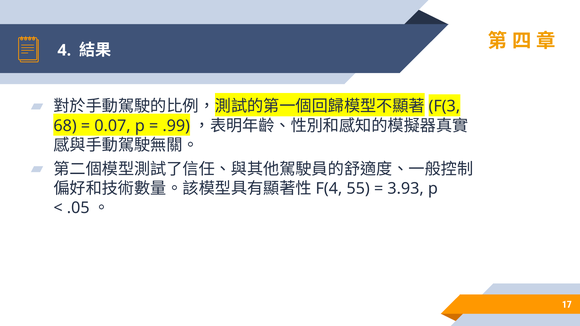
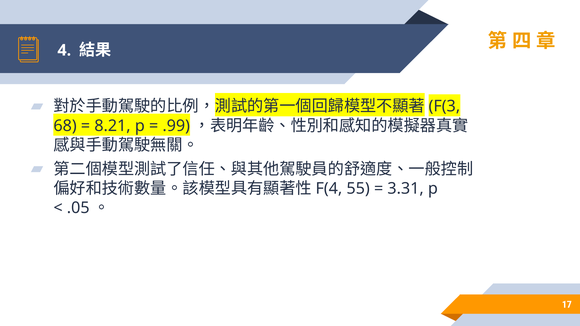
0.07: 0.07 -> 8.21
3.93: 3.93 -> 3.31
